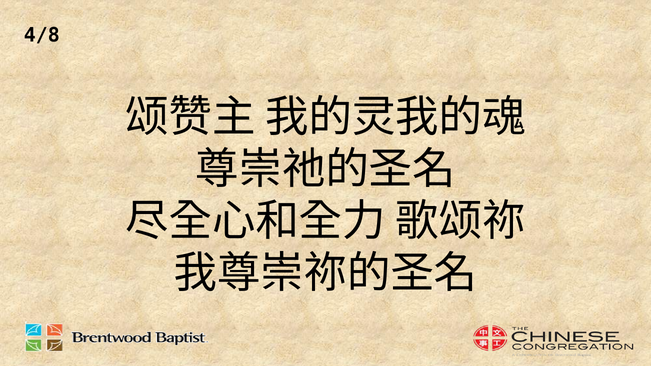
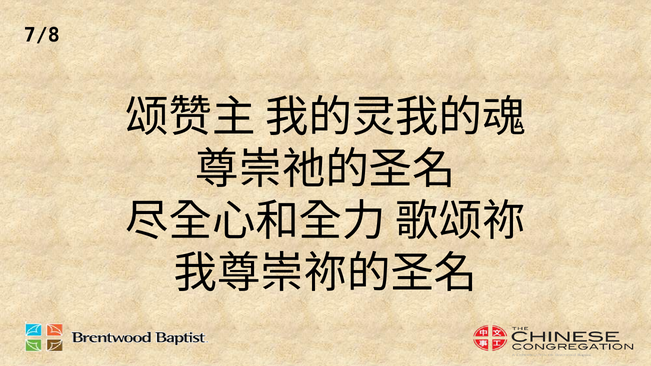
4/8: 4/8 -> 7/8
